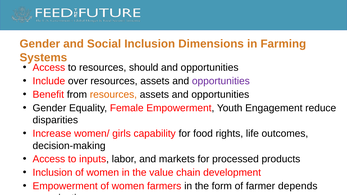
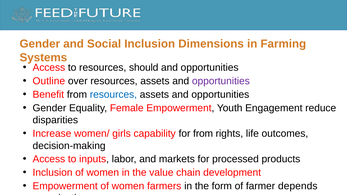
Include: Include -> Outline
resources at (113, 95) colour: orange -> blue
for food: food -> from
